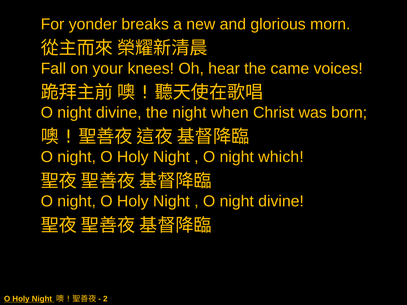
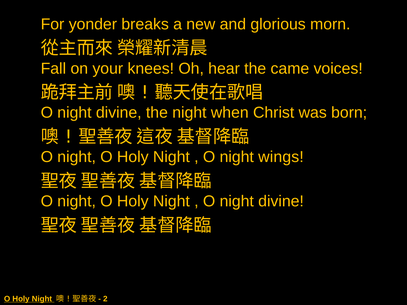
which: which -> wings
